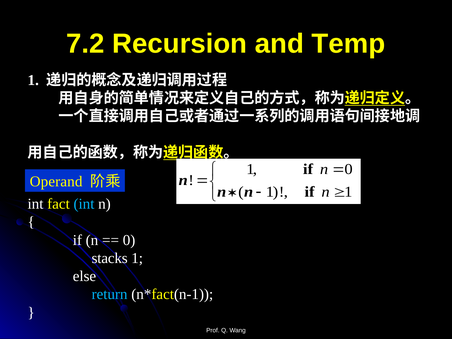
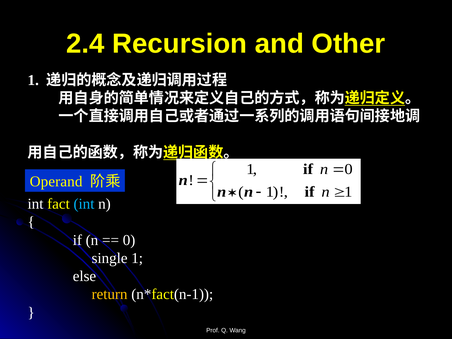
7.2: 7.2 -> 2.4
Temp: Temp -> Other
stacks: stacks -> single
return colour: light blue -> yellow
